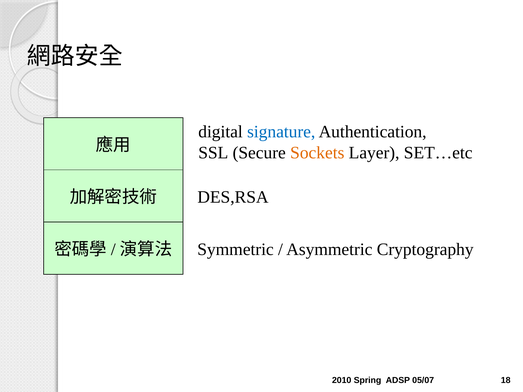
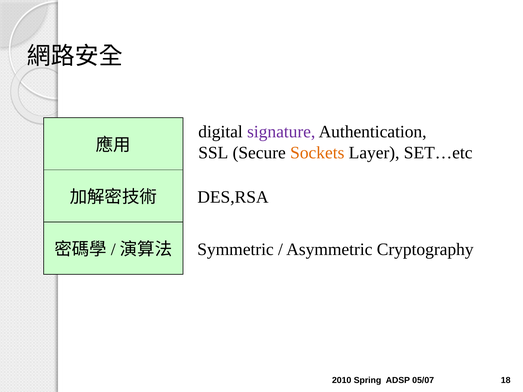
signature colour: blue -> purple
